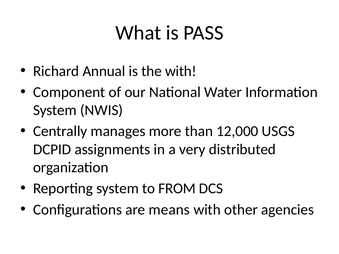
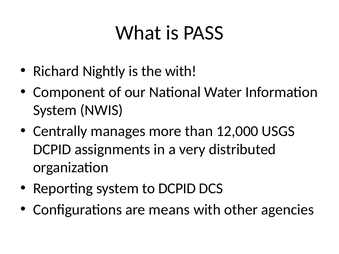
Annual: Annual -> Nightly
to FROM: FROM -> DCPID
